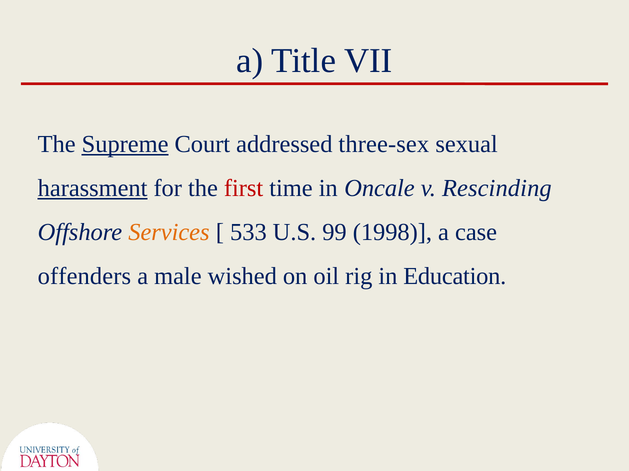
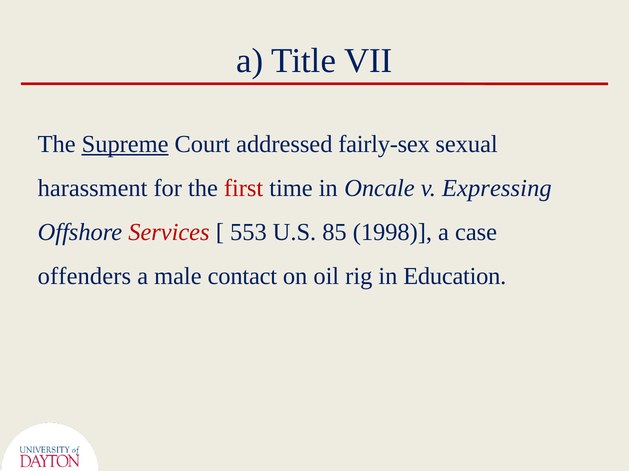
three-sex: three-sex -> fairly-sex
harassment underline: present -> none
Rescinding: Rescinding -> Expressing
Services colour: orange -> red
533: 533 -> 553
99: 99 -> 85
wished: wished -> contact
